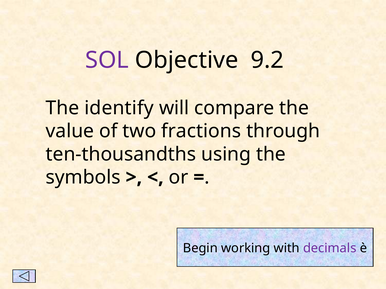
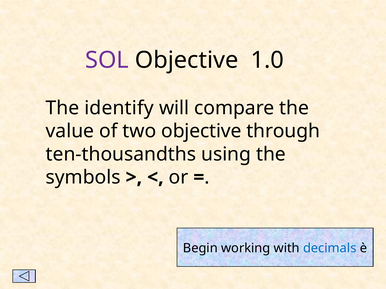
9.2: 9.2 -> 1.0
two fractions: fractions -> objective
decimals colour: purple -> blue
